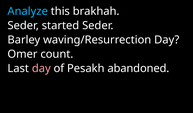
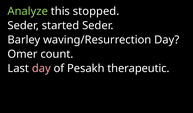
Analyze colour: light blue -> light green
brakhah: brakhah -> stopped
abandoned: abandoned -> therapeutic
